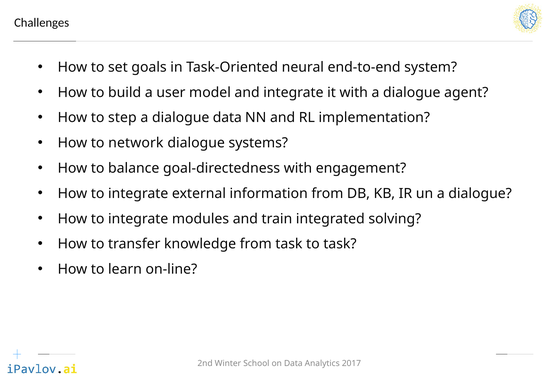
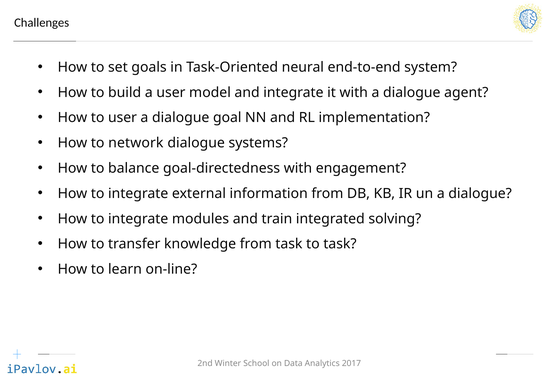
to step: step -> user
dialogue data: data -> goal
